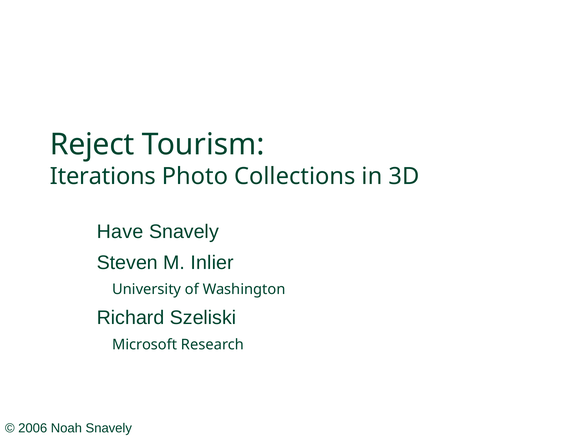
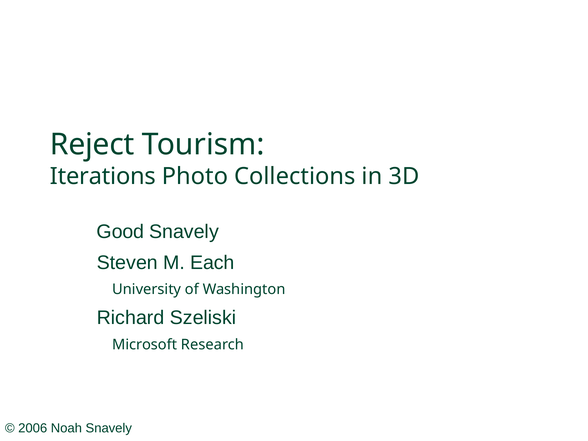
Have: Have -> Good
Inlier: Inlier -> Each
